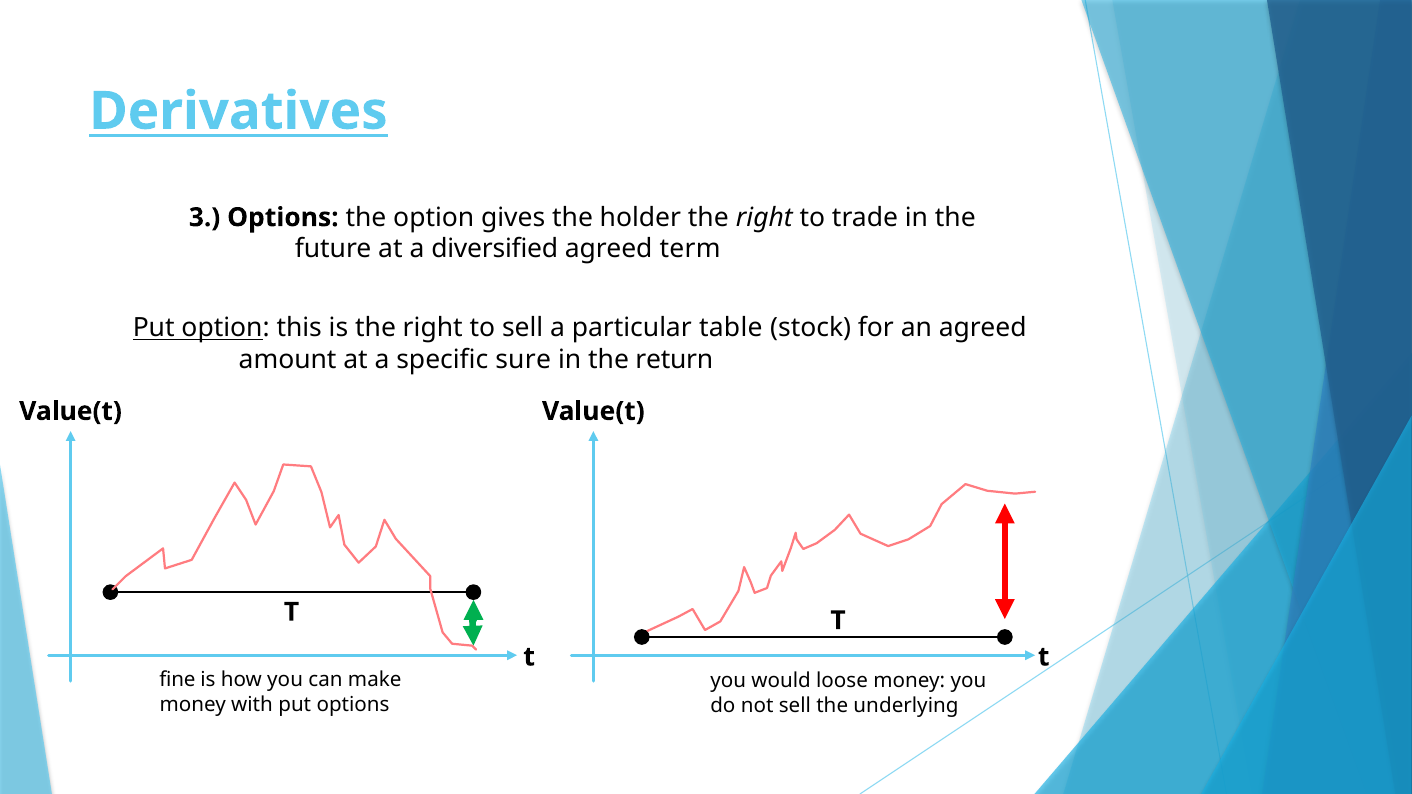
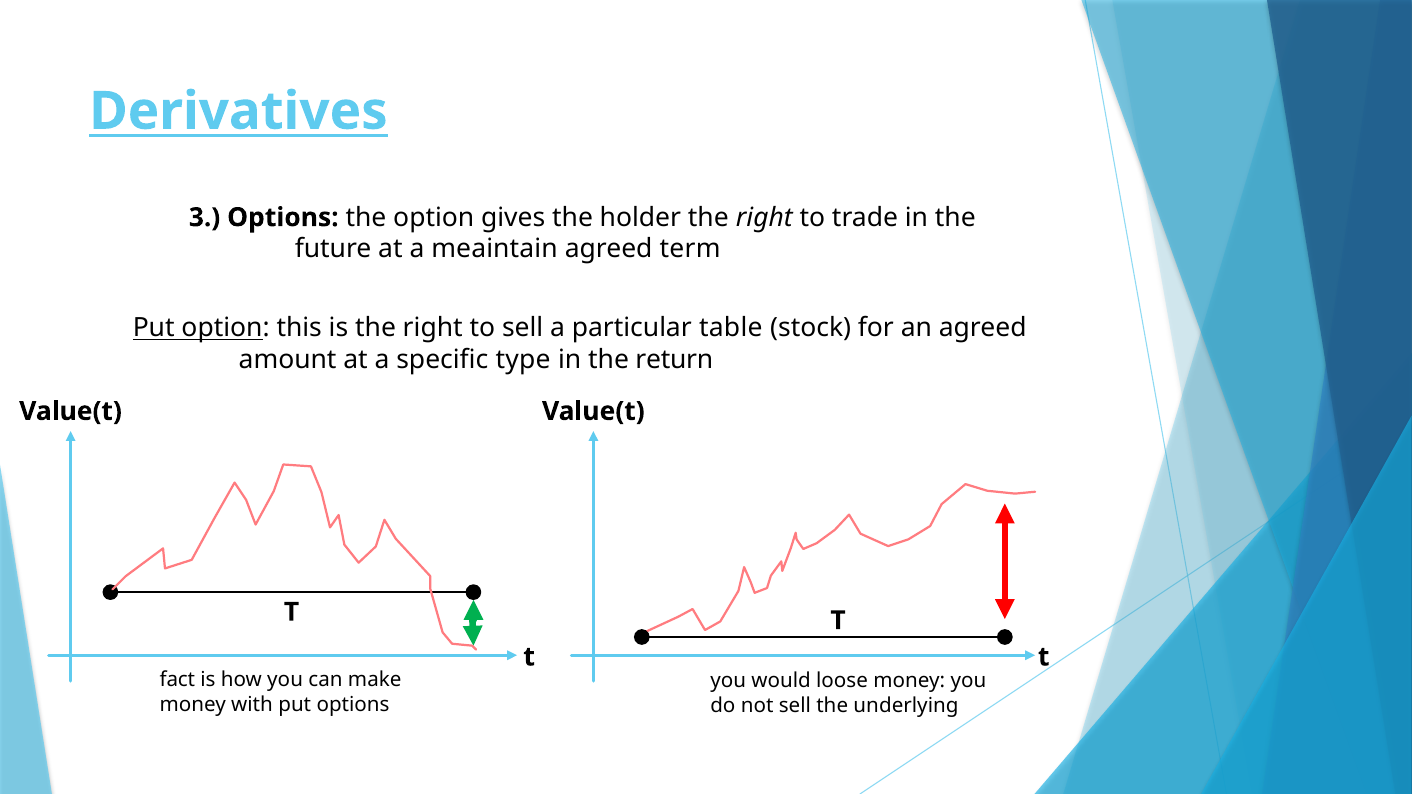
diversified: diversified -> meaintain
sure: sure -> type
fine: fine -> fact
